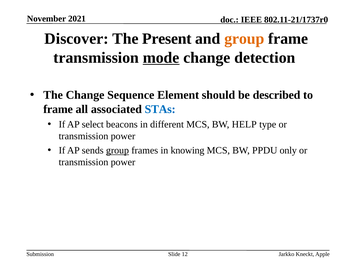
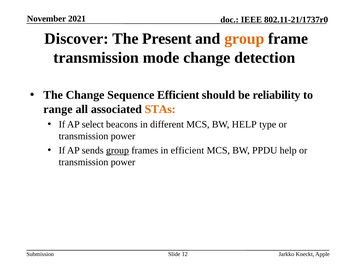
mode underline: present -> none
Sequence Element: Element -> Efficient
described: described -> reliability
frame at (58, 109): frame -> range
STAs colour: blue -> orange
in knowing: knowing -> efficient
PPDU only: only -> help
